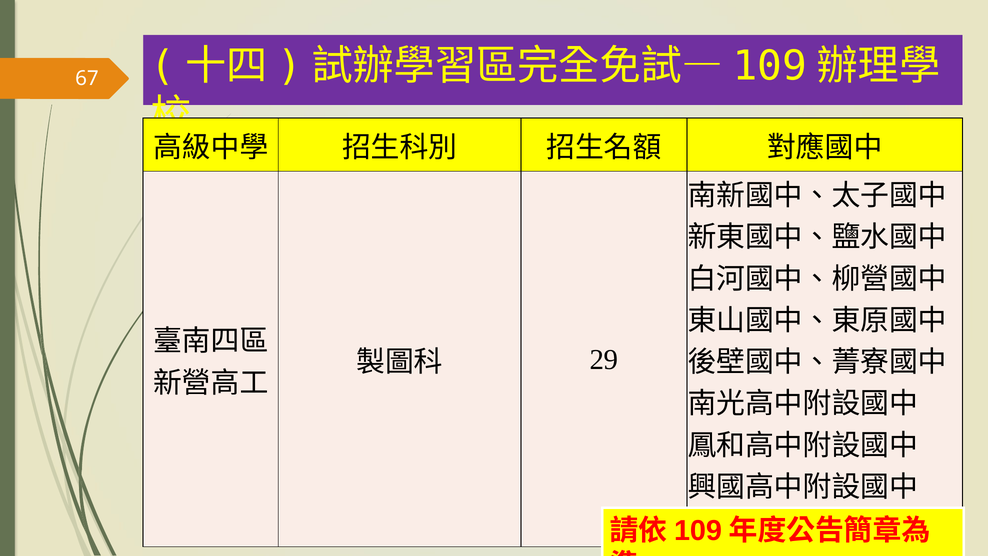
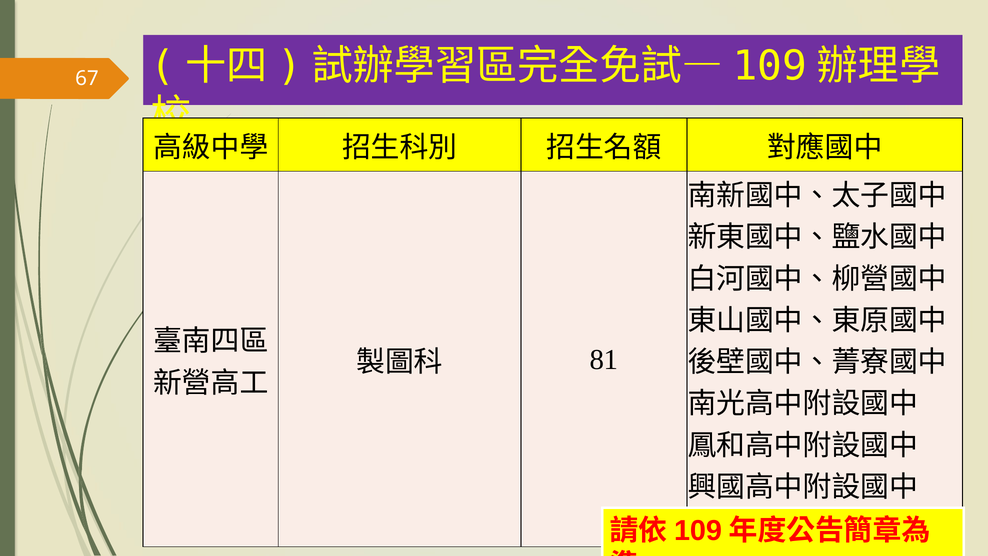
29: 29 -> 81
